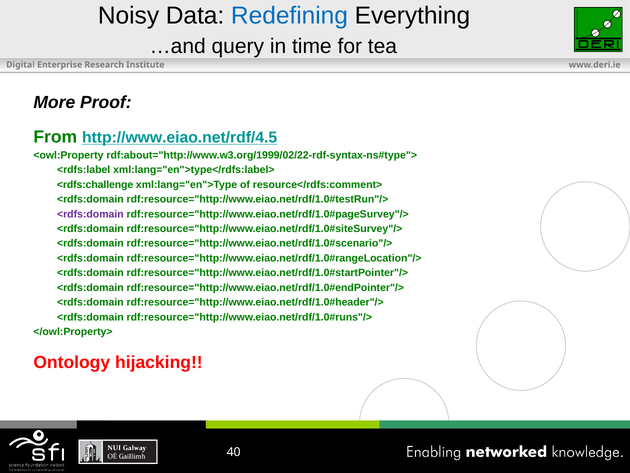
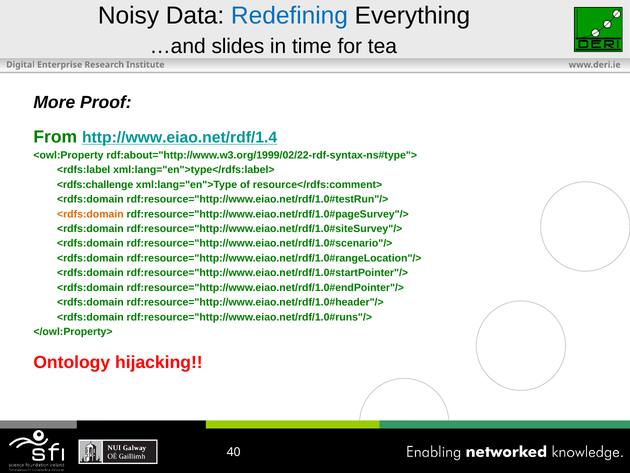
query: query -> slides
http://www.eiao.net/rdf/4.5: http://www.eiao.net/rdf/4.5 -> http://www.eiao.net/rdf/1.4
<rdfs:domain at (90, 214) colour: purple -> orange
